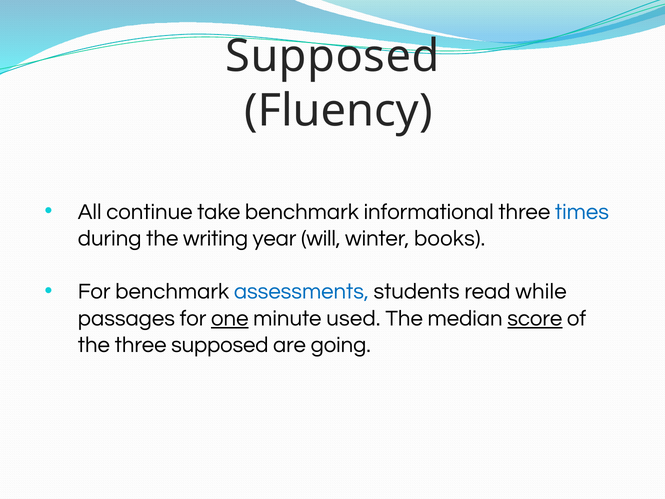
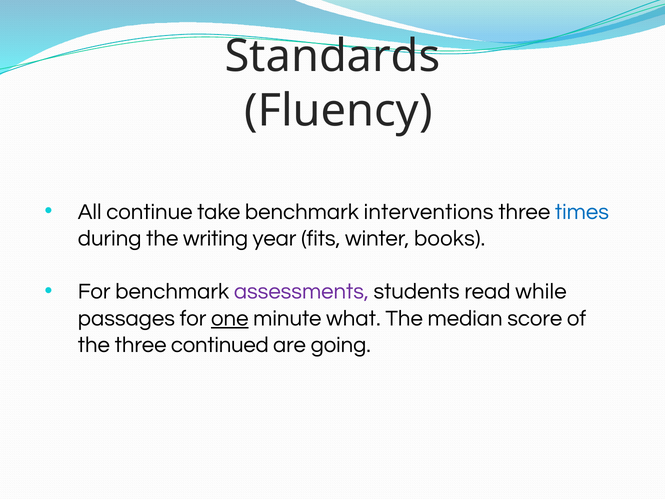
Supposed at (332, 56): Supposed -> Standards
informational: informational -> interventions
will: will -> fits
assessments colour: blue -> purple
used: used -> what
score underline: present -> none
three supposed: supposed -> continued
